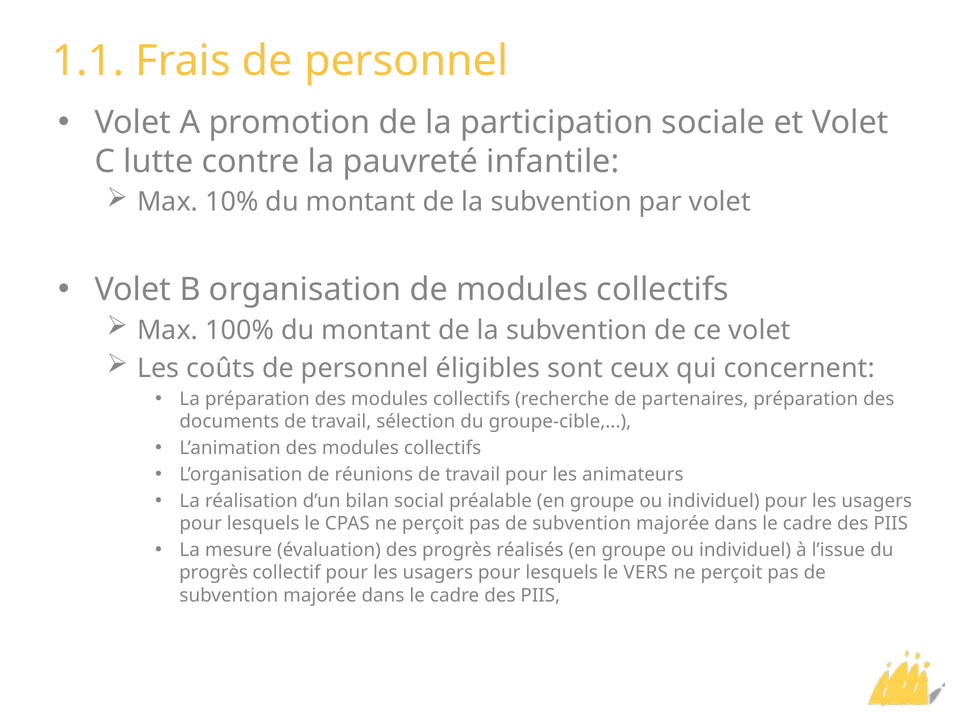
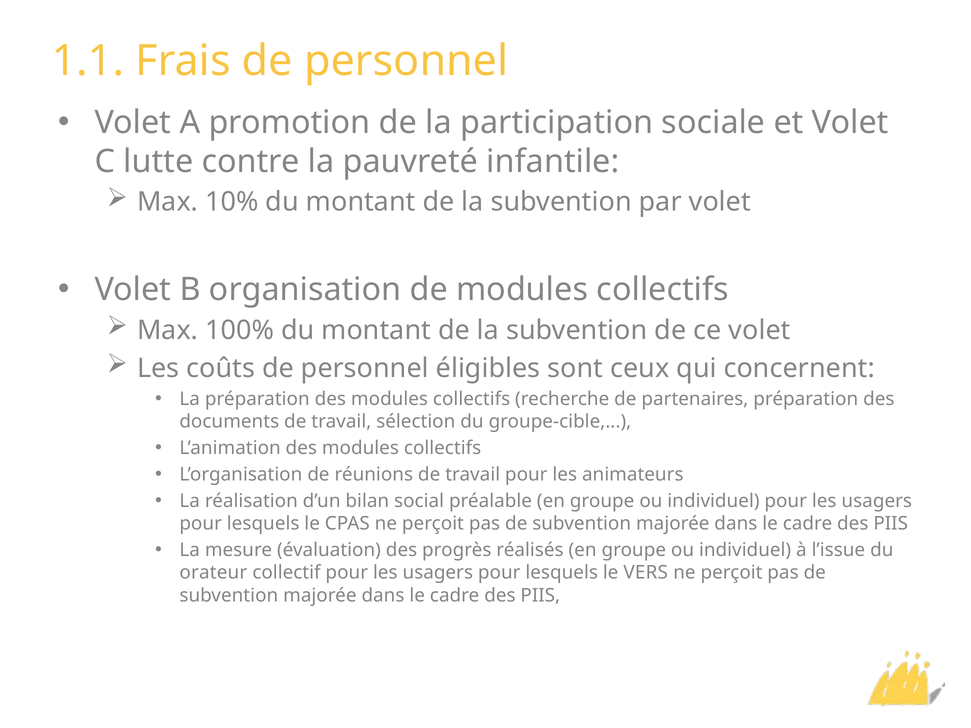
progrès at (214, 573): progrès -> orateur
